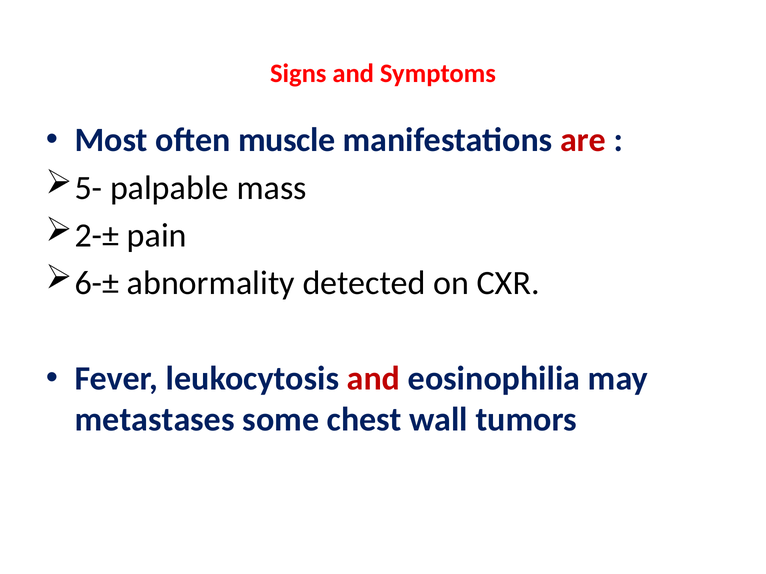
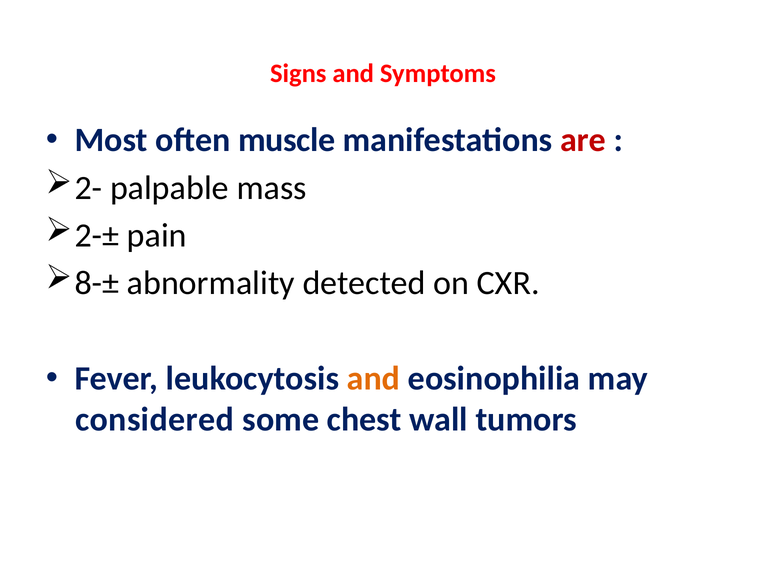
5-: 5- -> 2-
6-±: 6-± -> 8-±
and at (373, 379) colour: red -> orange
metastases: metastases -> considered
